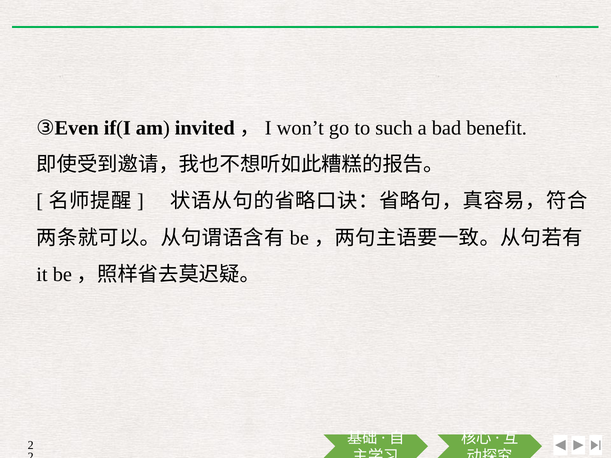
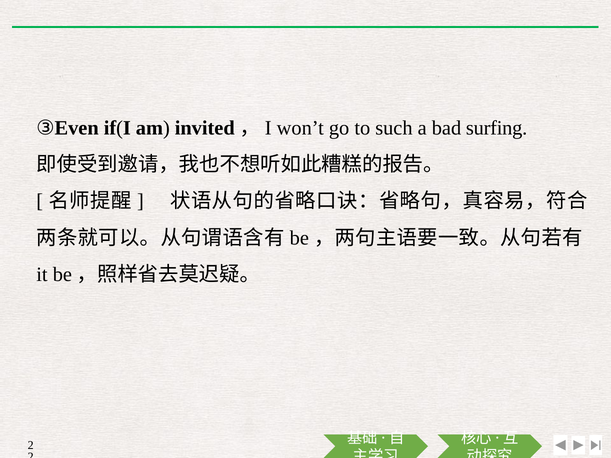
benefit: benefit -> surfing
